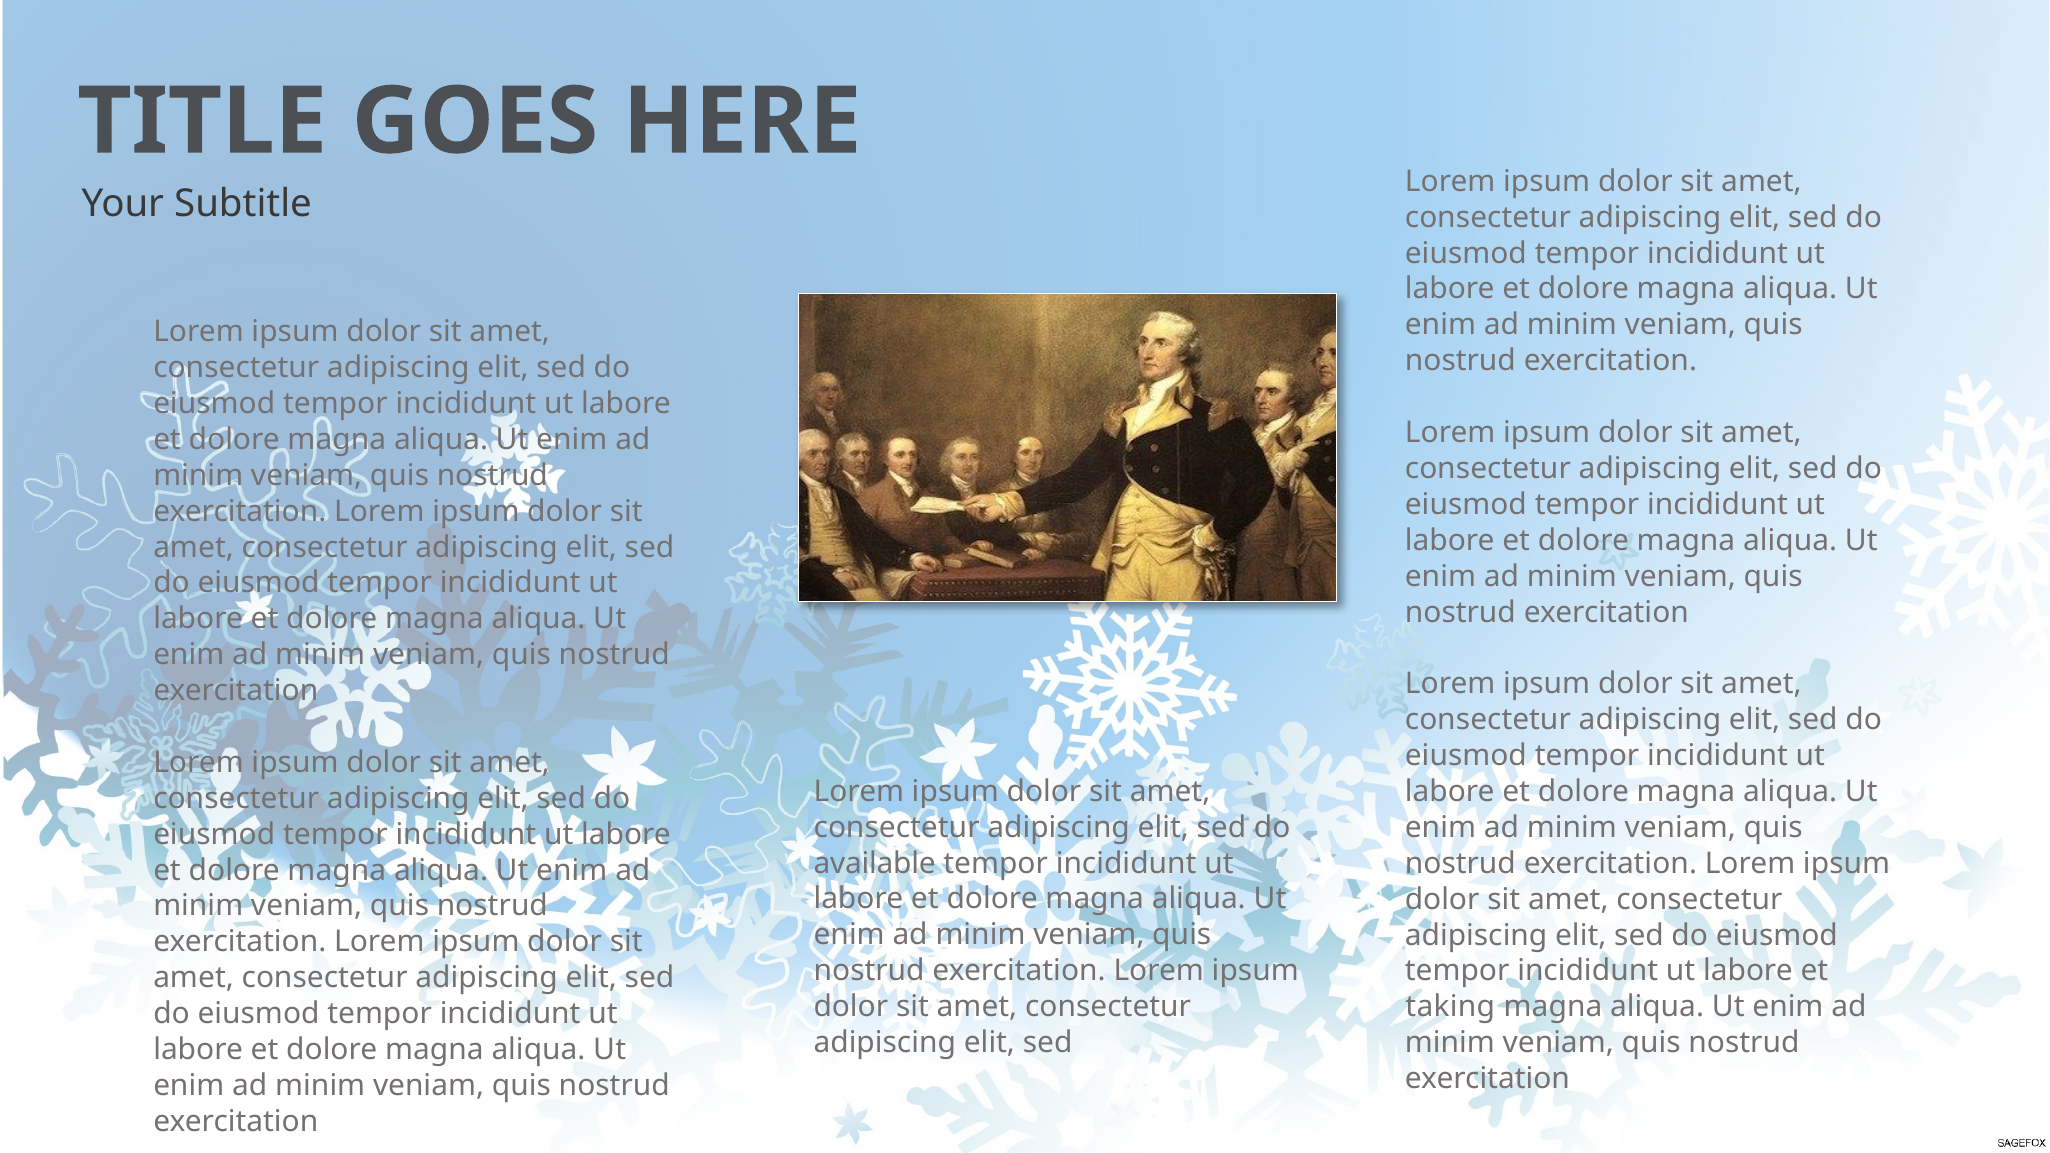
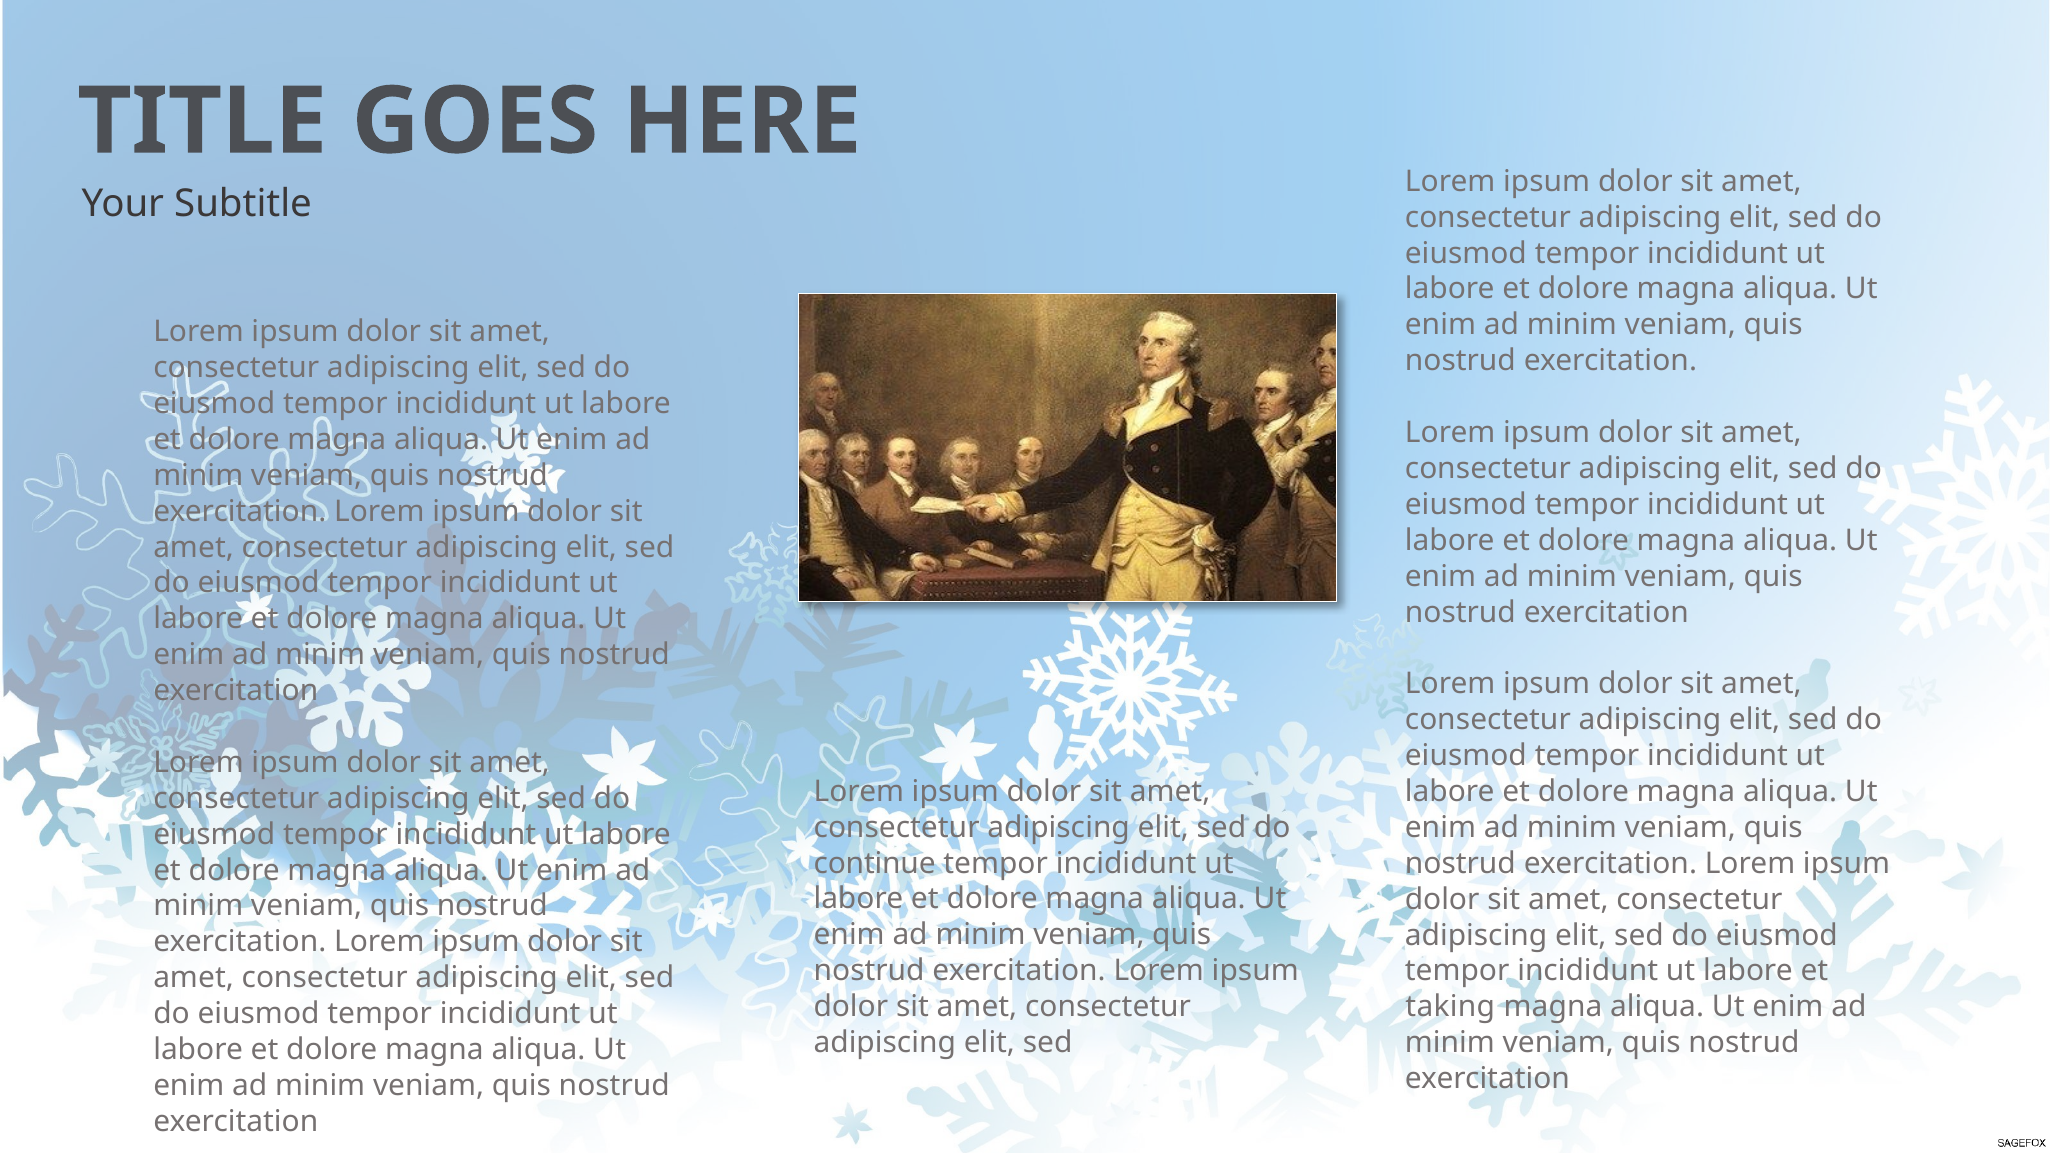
available: available -> continue
